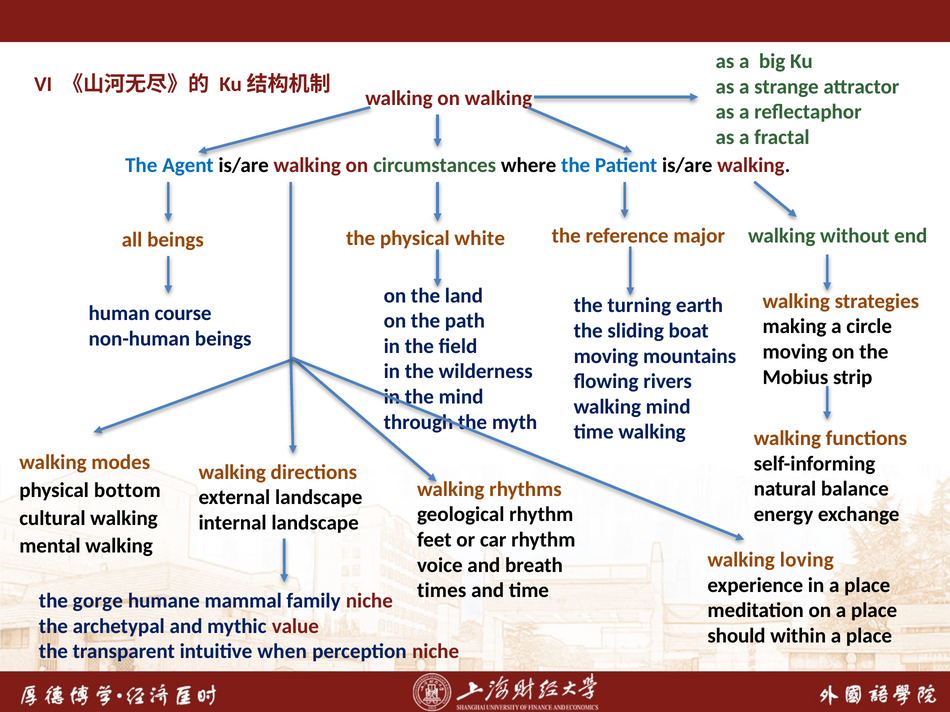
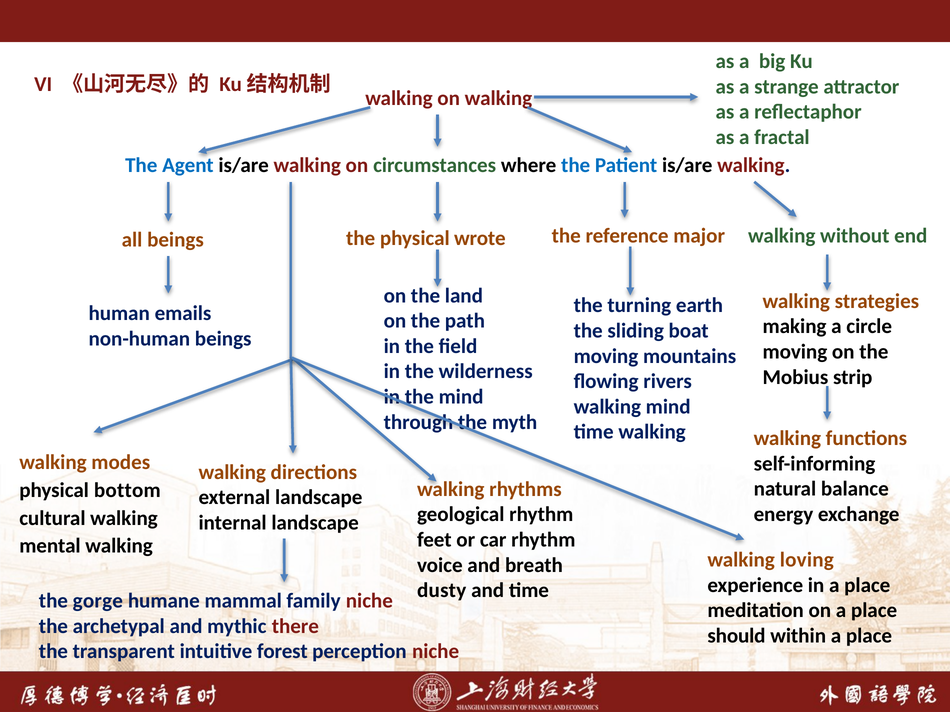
white: white -> wrote
course: course -> emails
times: times -> dusty
value: value -> there
when: when -> forest
